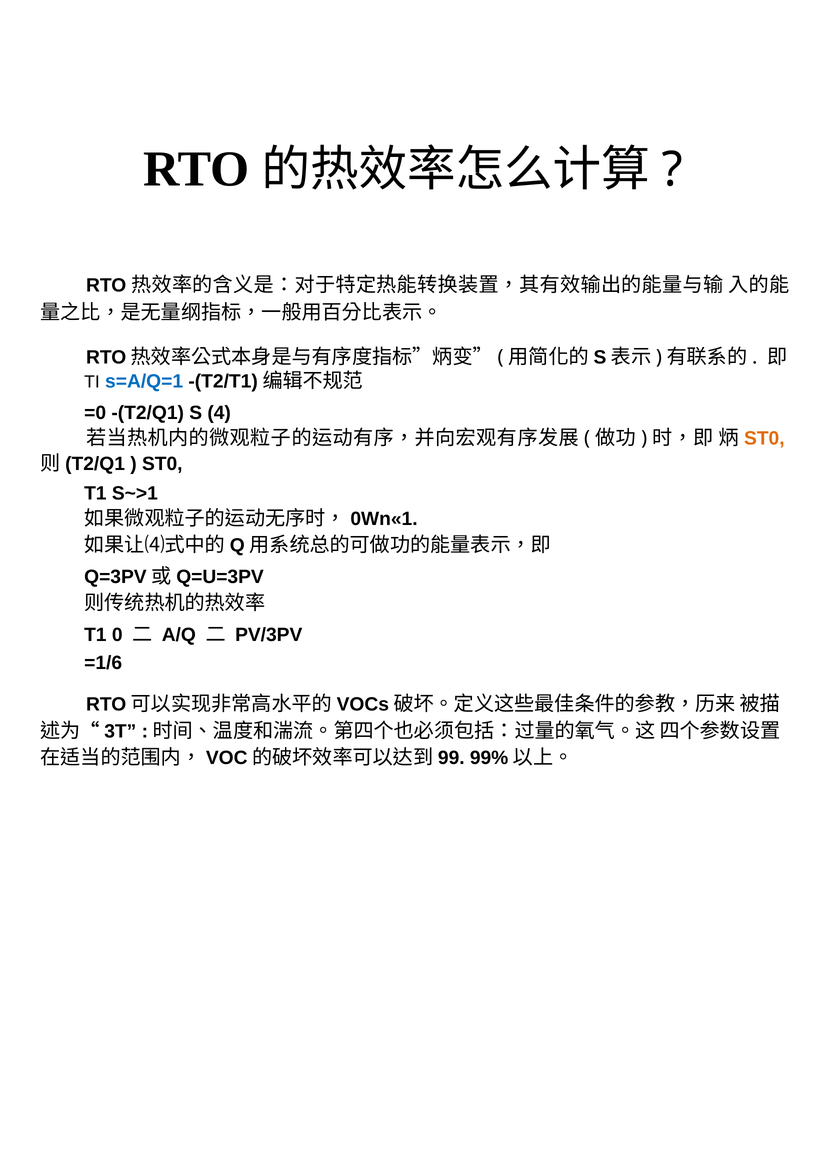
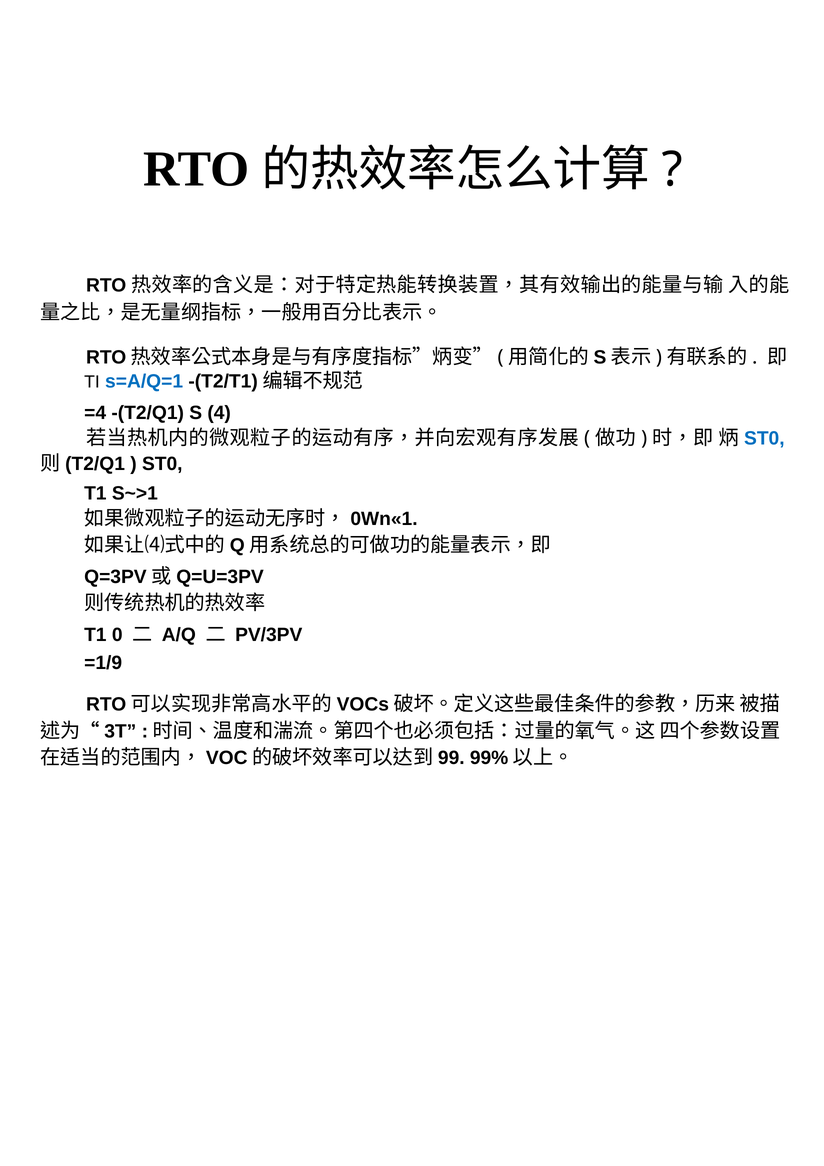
=0: =0 -> =4
ST0 at (764, 438) colour: orange -> blue
=1/6: =1/6 -> =1/9
